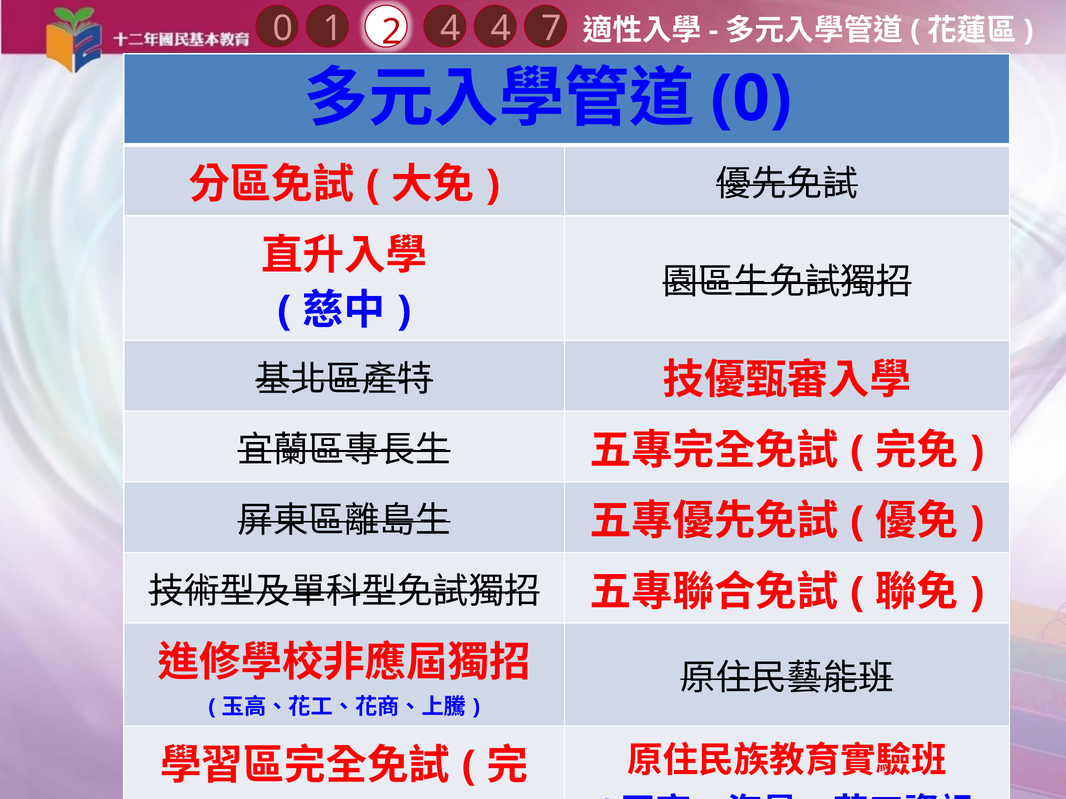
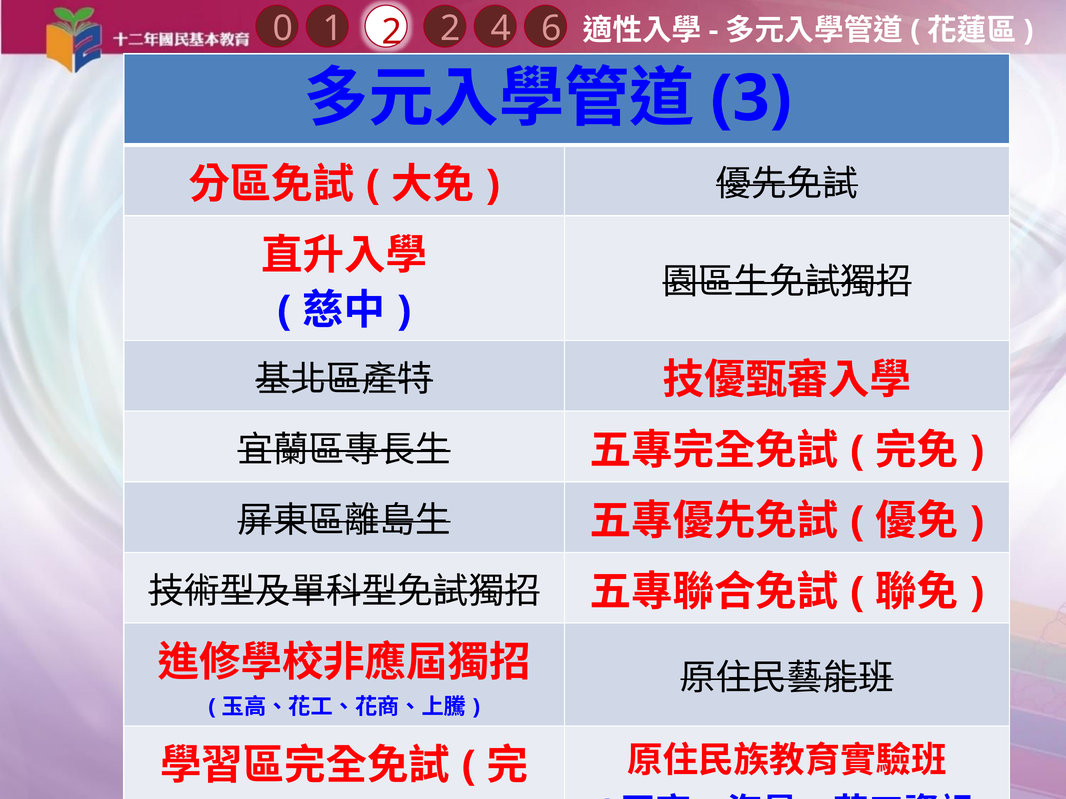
7: 7 -> 6
2 4: 4 -> 2
0 at (751, 99): 0 -> 3
